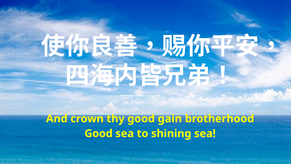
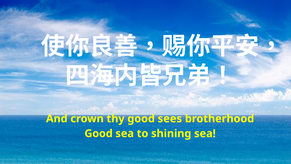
gain: gain -> sees
